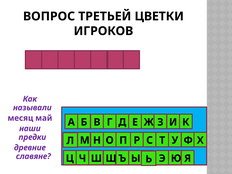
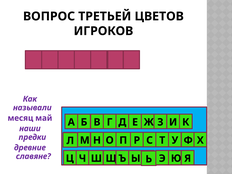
ЦВЕТКИ: ЦВЕТКИ -> ЦВЕТОВ
